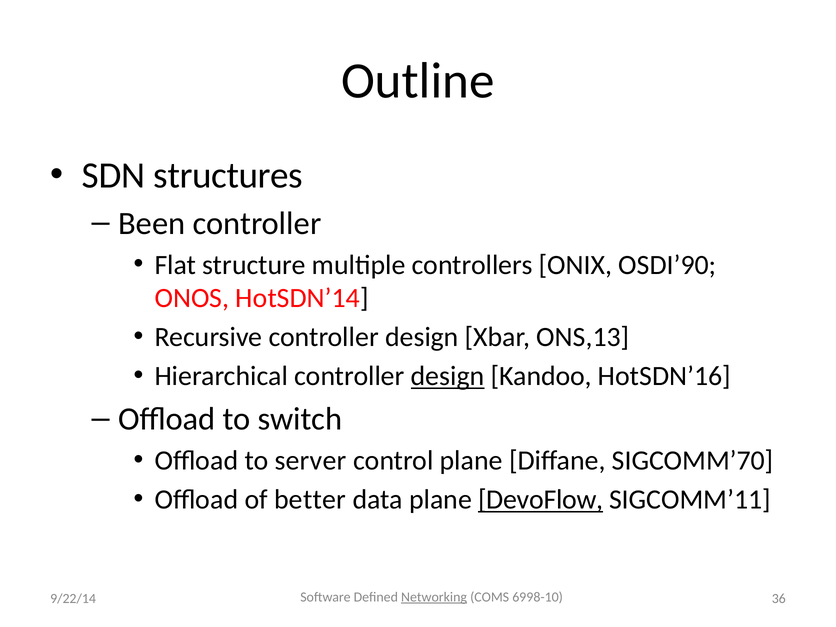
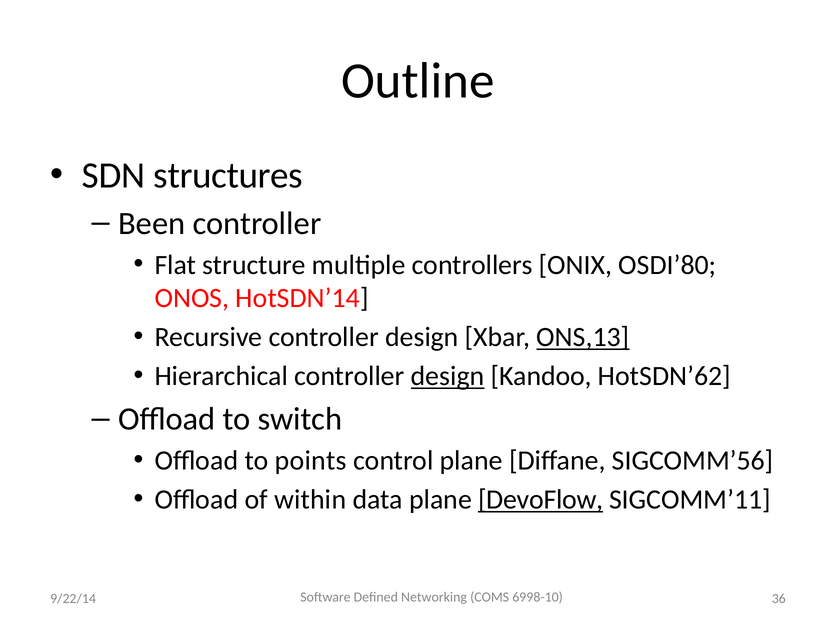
OSDI’90: OSDI’90 -> OSDI’80
ONS,13 underline: none -> present
HotSDN’16: HotSDN’16 -> HotSDN’62
server: server -> points
SIGCOMM’70: SIGCOMM’70 -> SIGCOMM’56
better: better -> within
Networking underline: present -> none
